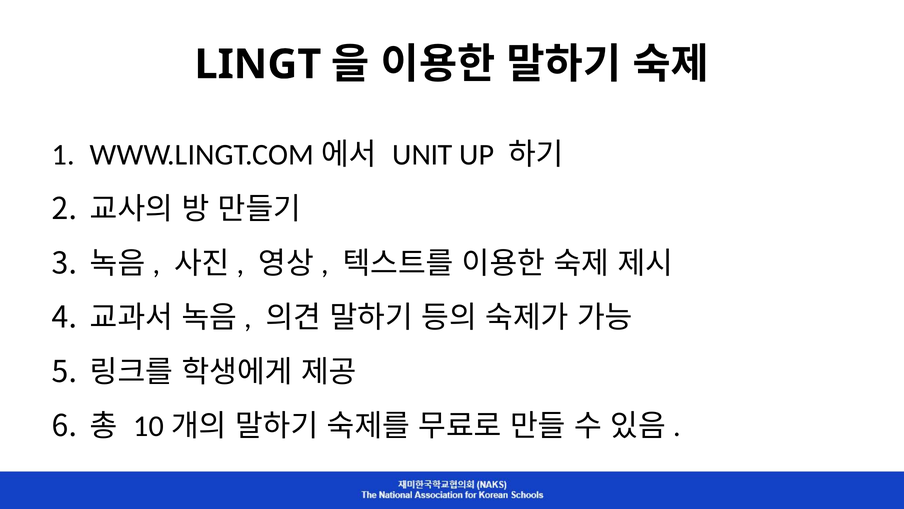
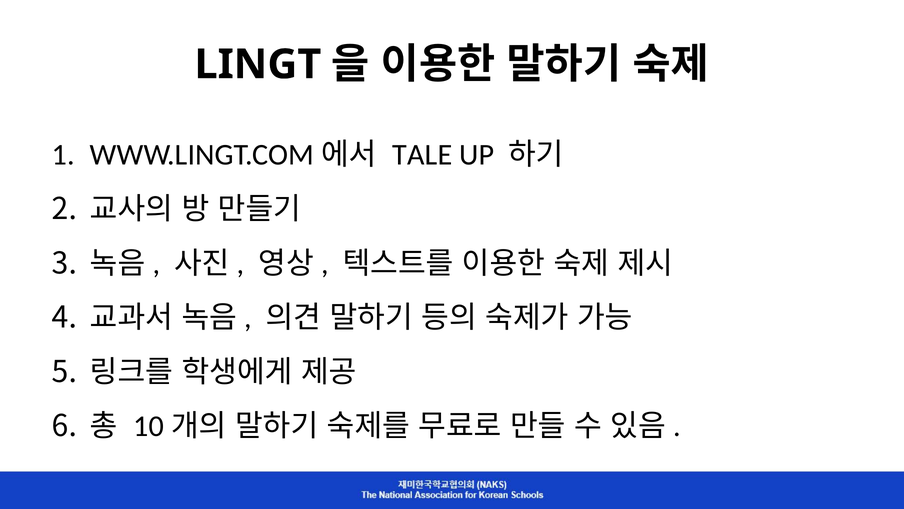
UNIT: UNIT -> TALE
